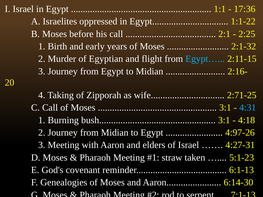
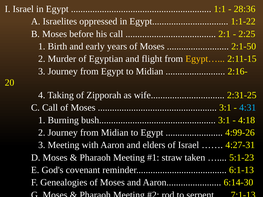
17:36: 17:36 -> 28:36
2:1-32: 2:1-32 -> 2:1-50
Egypt… colour: light blue -> yellow
2:71-25: 2:71-25 -> 2:31-25
4:97-26: 4:97-26 -> 4:99-26
